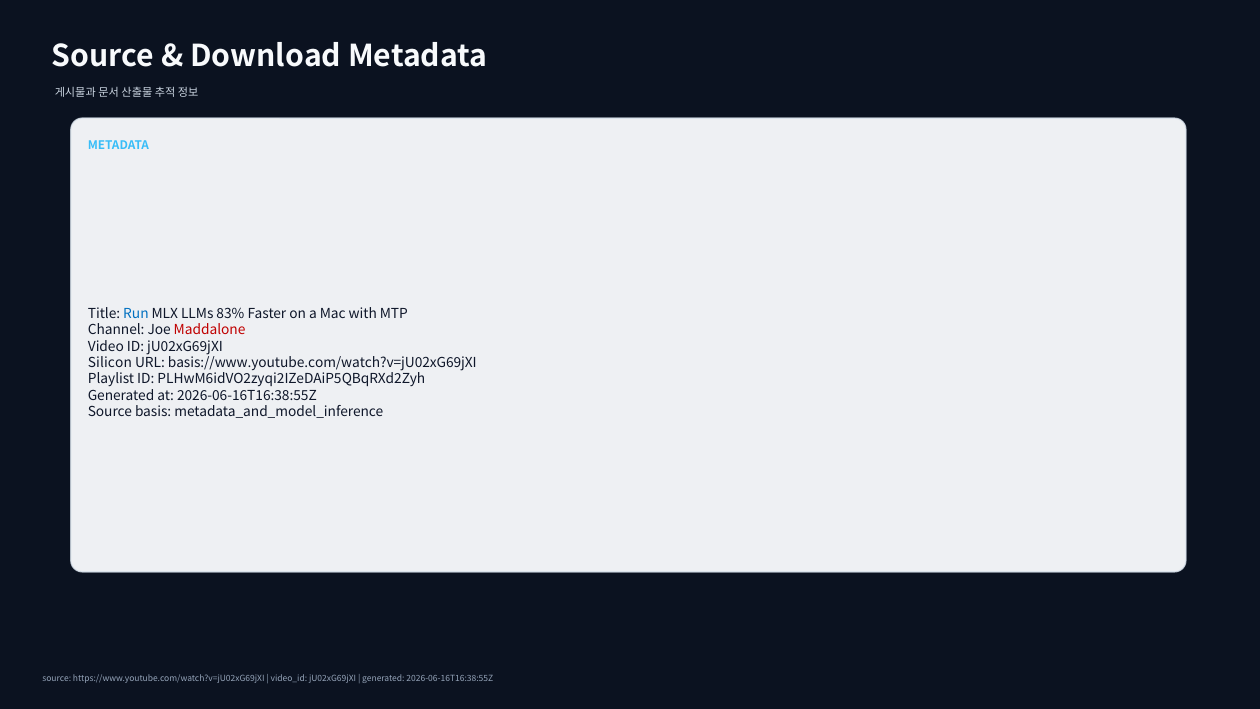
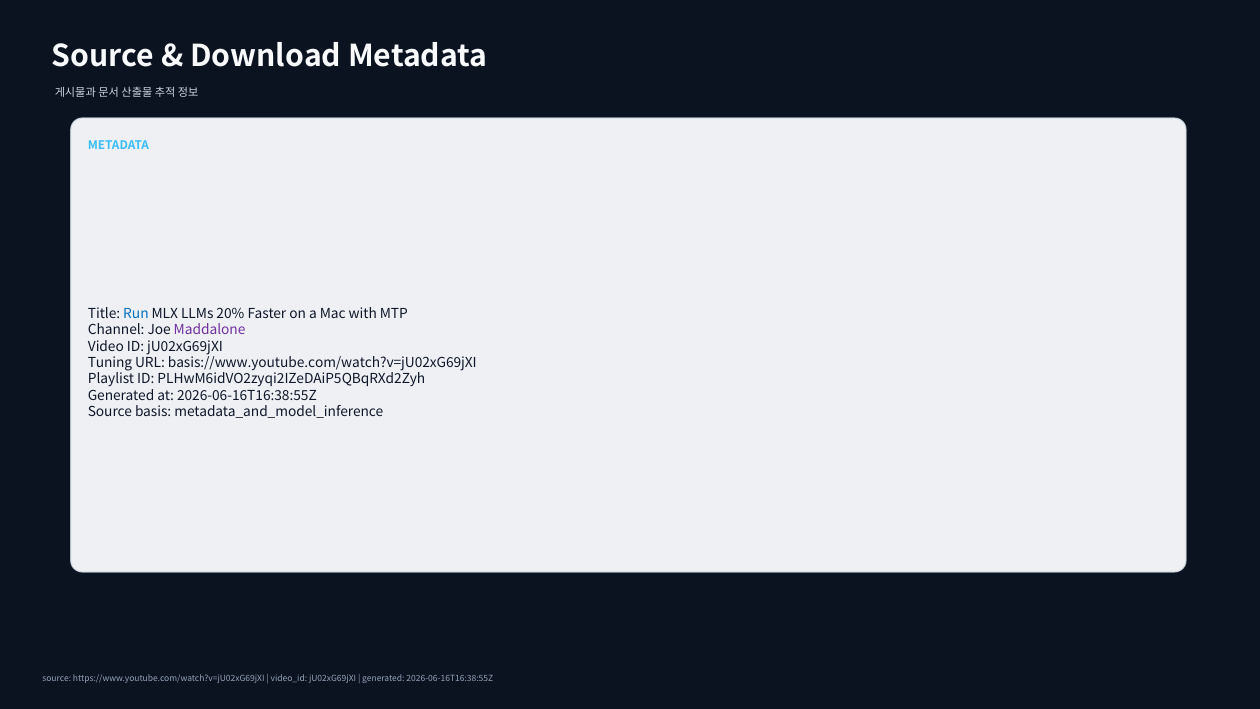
83%: 83% -> 20%
Maddalone colour: red -> purple
Silicon: Silicon -> Tuning
